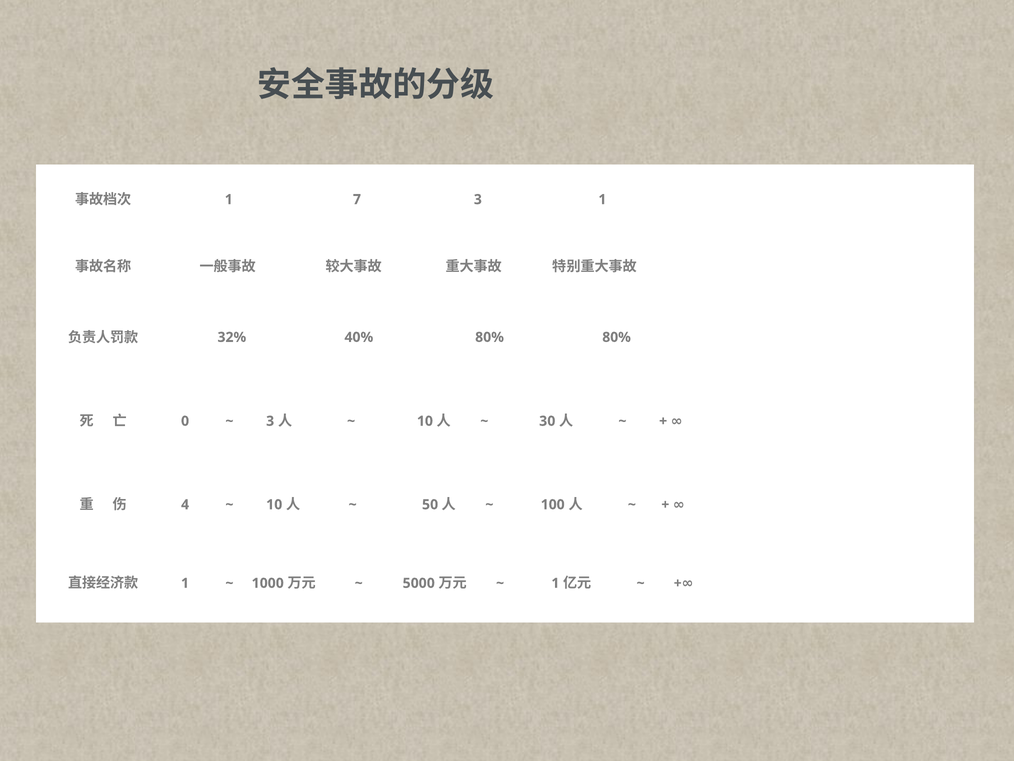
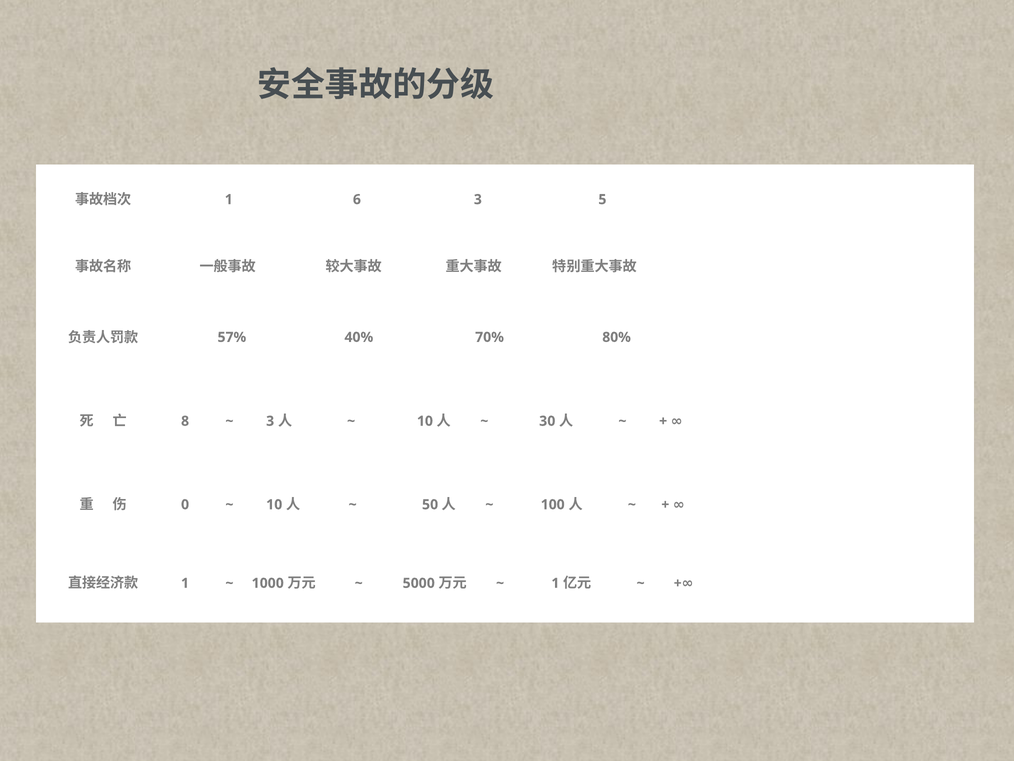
7: 7 -> 6
3 1: 1 -> 5
32%: 32% -> 57%
40% 80%: 80% -> 70%
0: 0 -> 8
4: 4 -> 0
